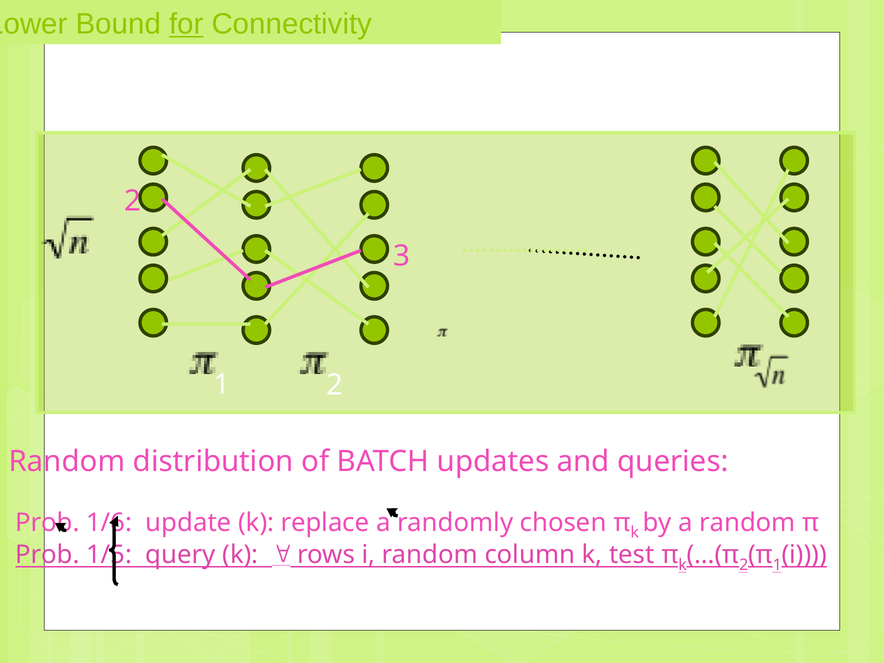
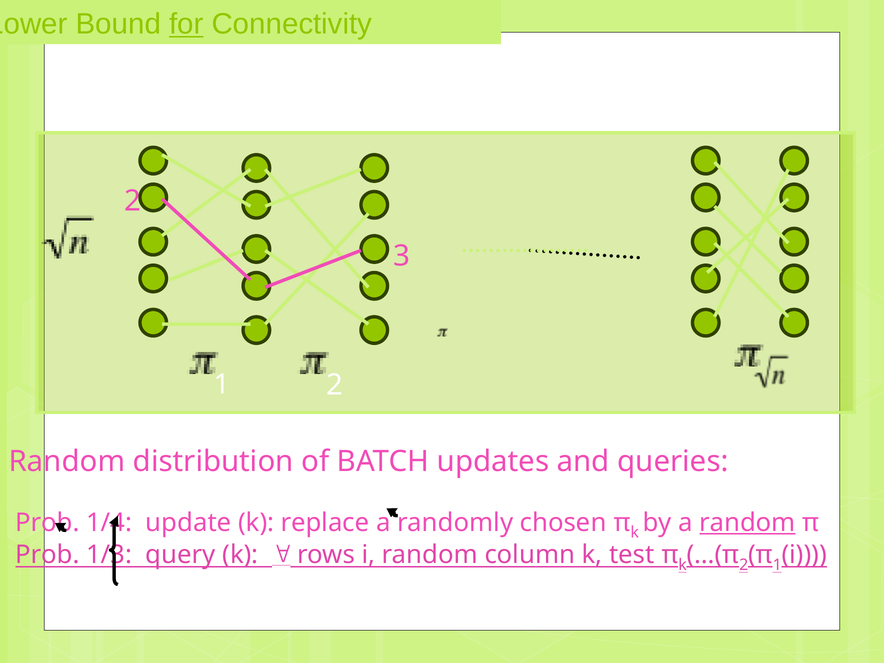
1/6: 1/6 -> 1/4
random at (747, 523) underline: none -> present
1/5: 1/5 -> 1/3
